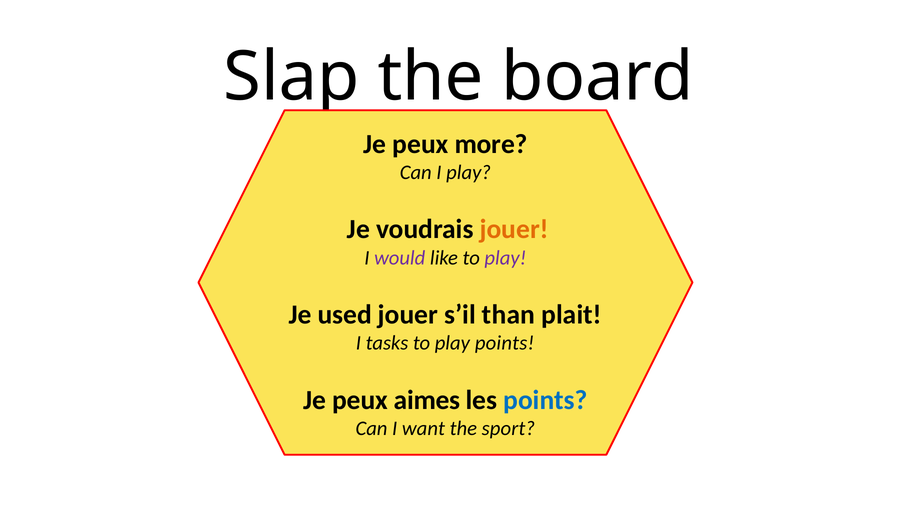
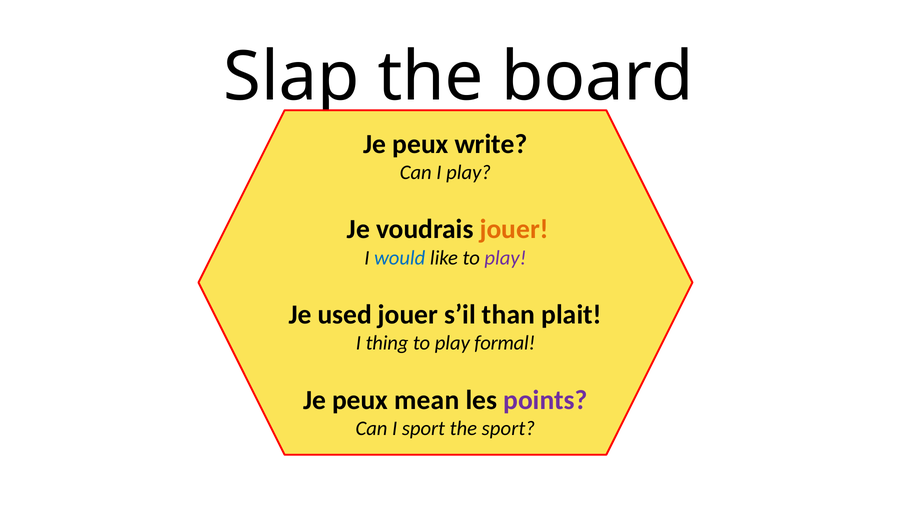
more: more -> write
would colour: purple -> blue
tasks: tasks -> thing
play points: points -> formal
aimes: aimes -> mean
points at (545, 400) colour: blue -> purple
I want: want -> sport
